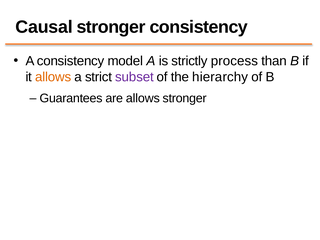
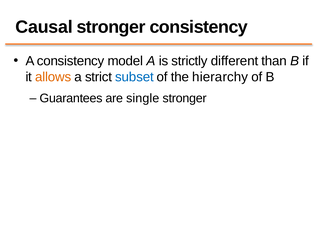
process: process -> different
subset colour: purple -> blue
are allows: allows -> single
